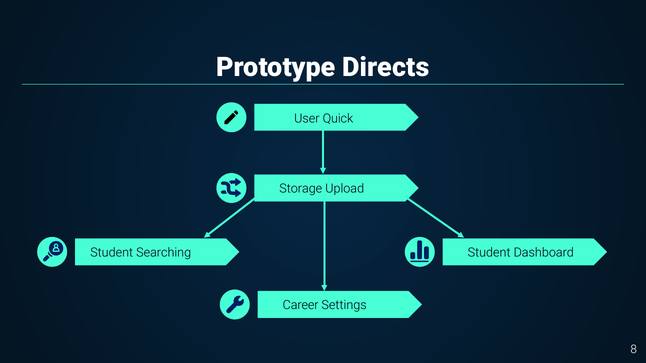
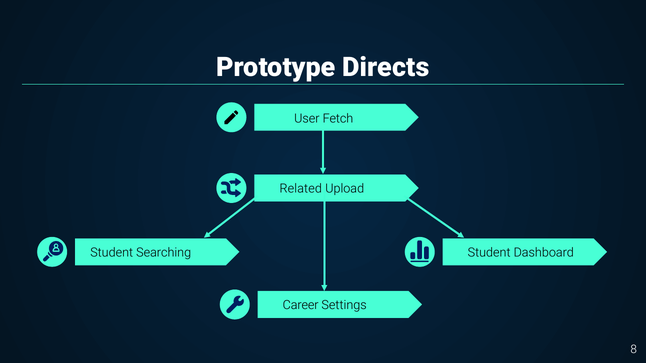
Quick: Quick -> Fetch
Storage: Storage -> Related
